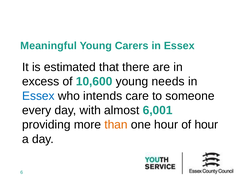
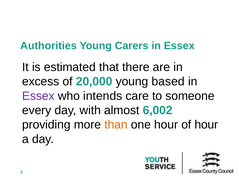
Meaningful: Meaningful -> Authorities
10,600: 10,600 -> 20,000
needs: needs -> based
Essex at (38, 95) colour: blue -> purple
6,001: 6,001 -> 6,002
